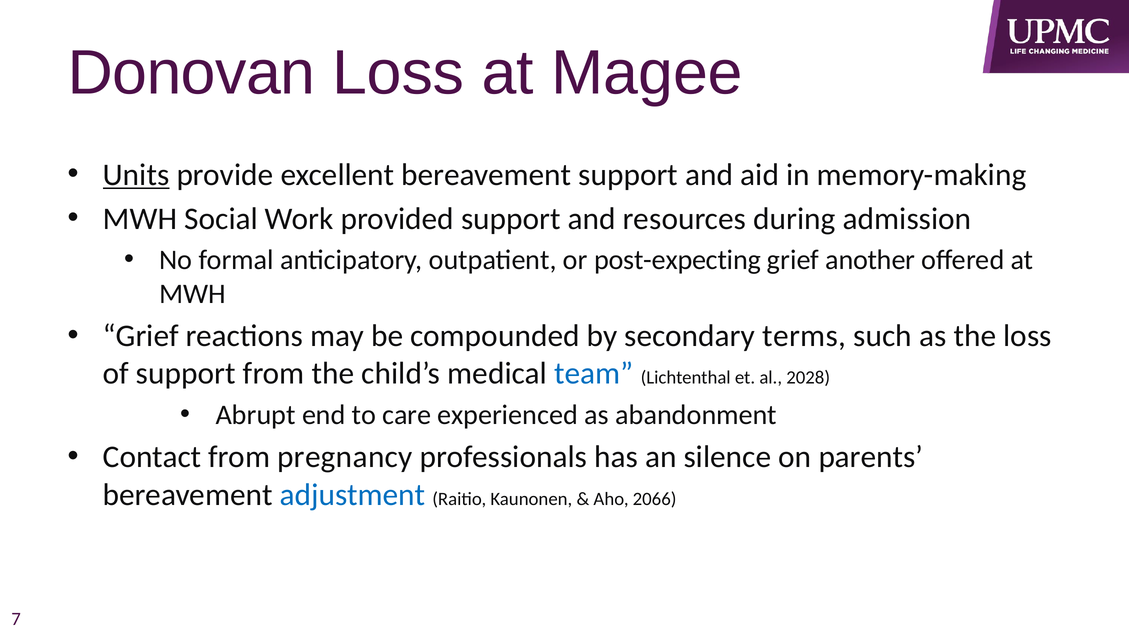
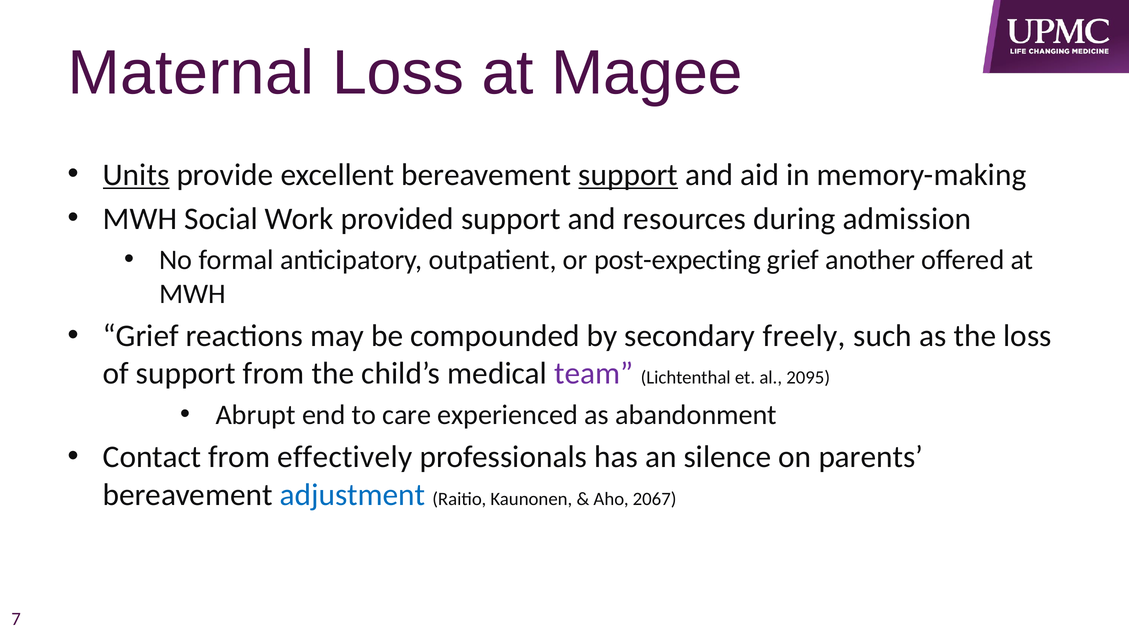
Donovan: Donovan -> Maternal
support at (628, 175) underline: none -> present
terms: terms -> freely
team colour: blue -> purple
2028: 2028 -> 2095
pregnancy: pregnancy -> effectively
2066: 2066 -> 2067
